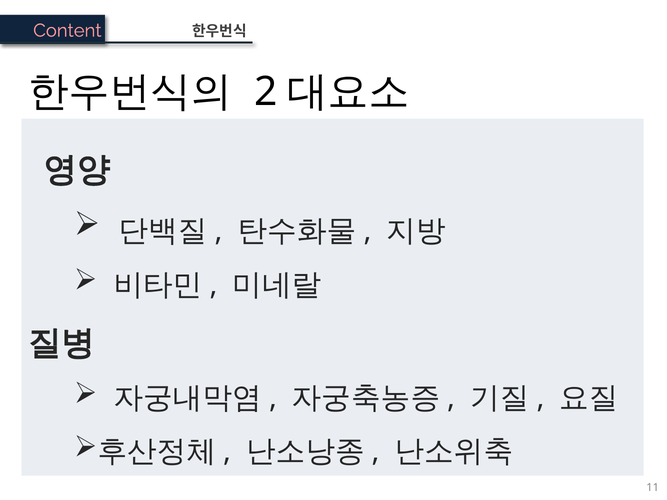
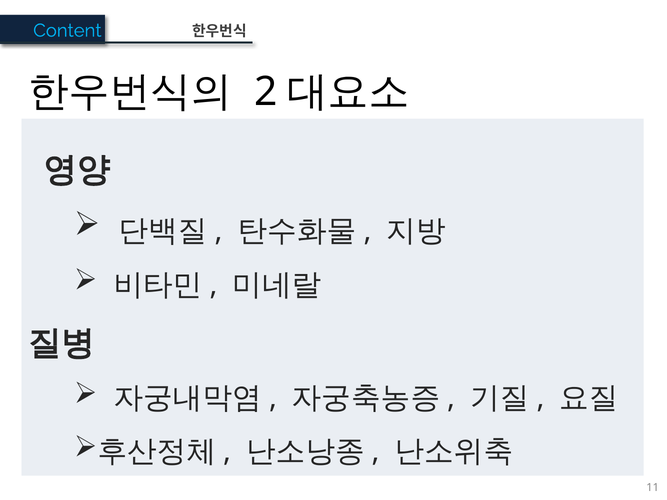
Content colour: pink -> light blue
